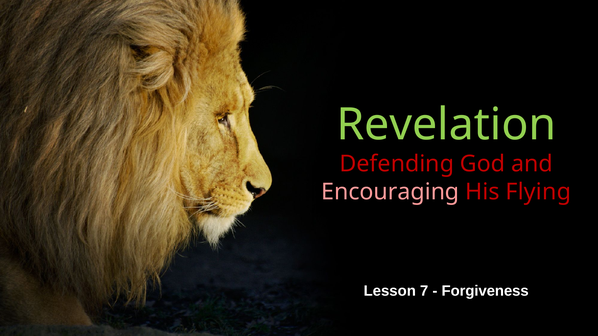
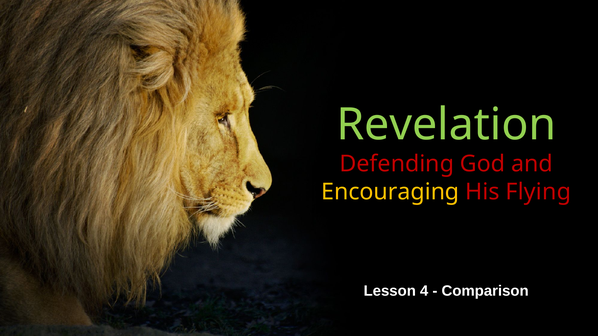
Encouraging colour: pink -> yellow
7: 7 -> 4
Forgiveness: Forgiveness -> Comparison
